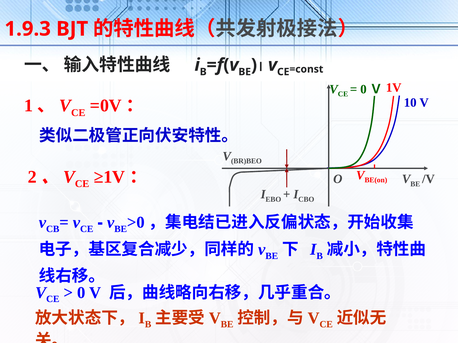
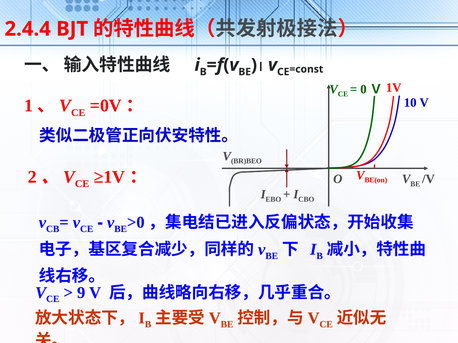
1.9.3: 1.9.3 -> 2.4.4
0: 0 -> 9
